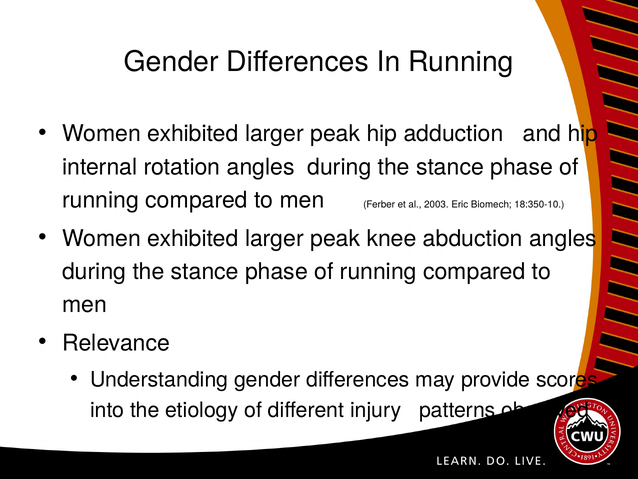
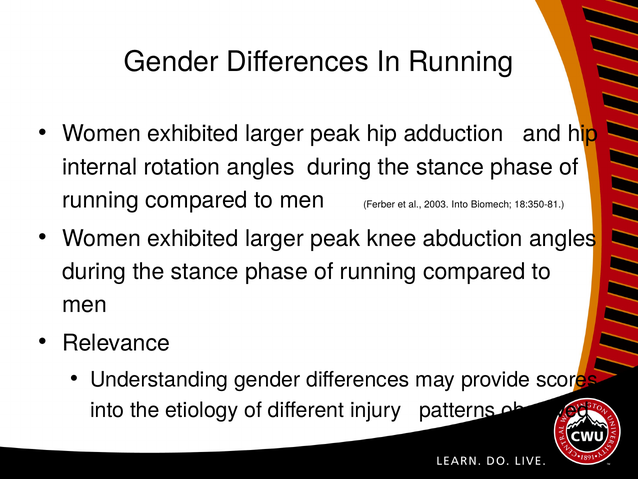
2003 Eric: Eric -> Into
18:350-10: 18:350-10 -> 18:350-81
